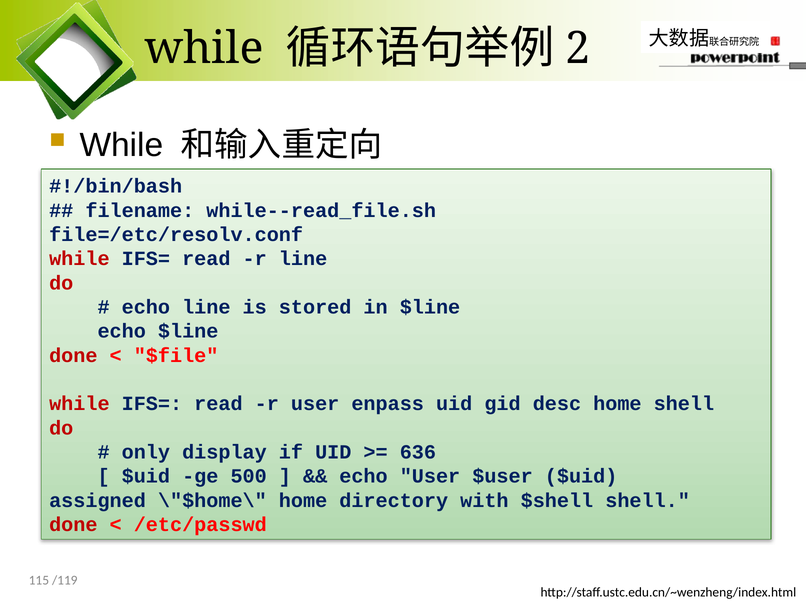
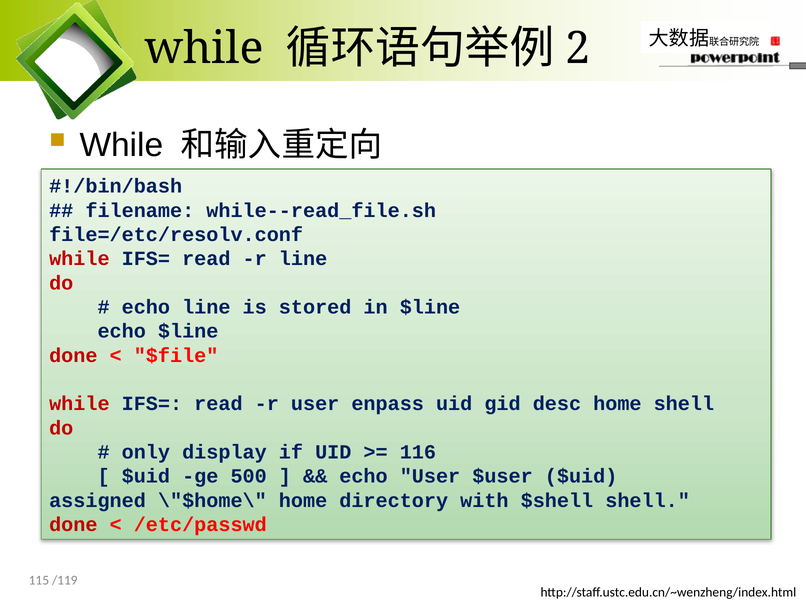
636: 636 -> 116
